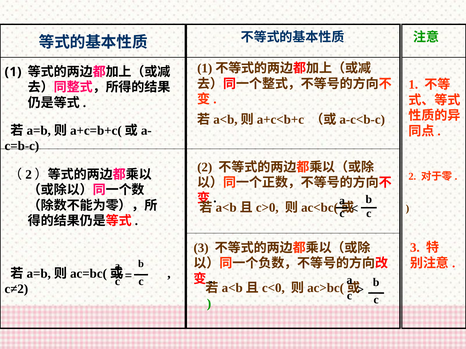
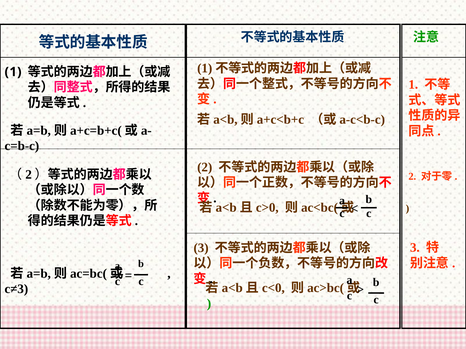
c≠2: c≠2 -> c≠3
